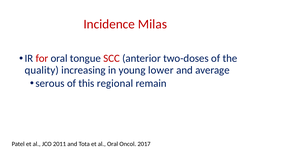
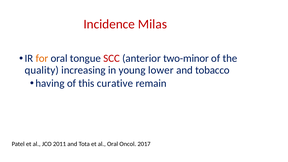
for colour: red -> orange
two-doses: two-doses -> two-minor
average: average -> tobacco
serous: serous -> having
regional: regional -> curative
